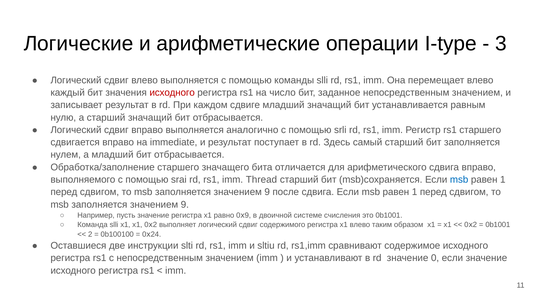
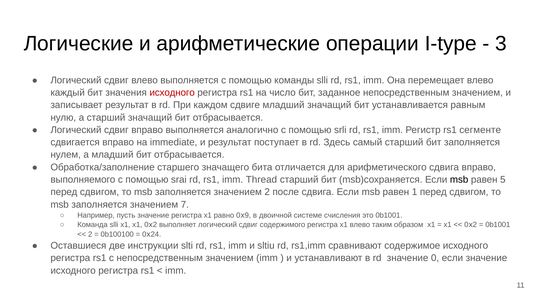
rs1 старшего: старшего -> сегменте
msb at (459, 180) colour: blue -> black
1 at (503, 180): 1 -> 5
9 at (267, 192): 9 -> 2
9 at (185, 205): 9 -> 7
